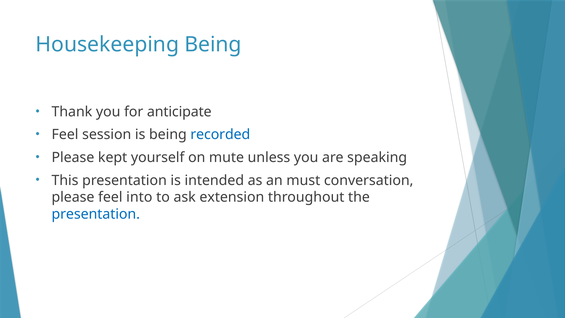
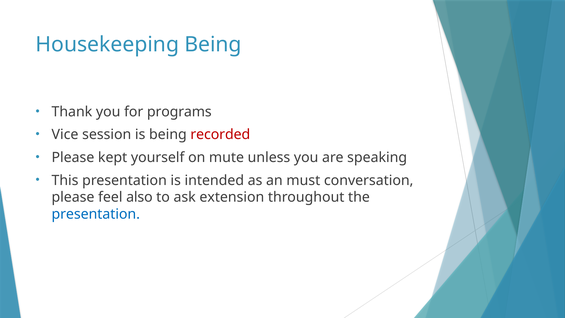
anticipate: anticipate -> programs
Feel at (65, 135): Feel -> Vice
recorded colour: blue -> red
into: into -> also
